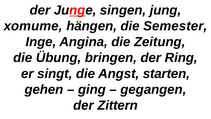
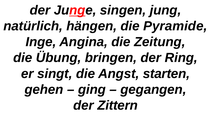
хотите: хотите -> natürlich
Semester: Semester -> Pyramide
